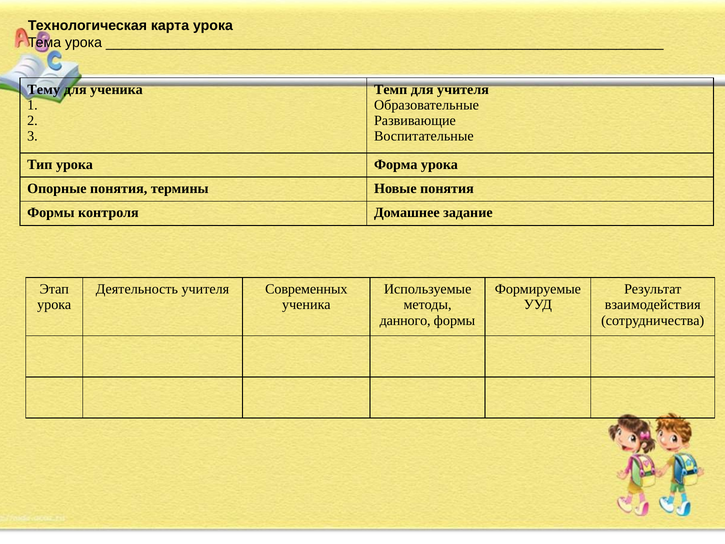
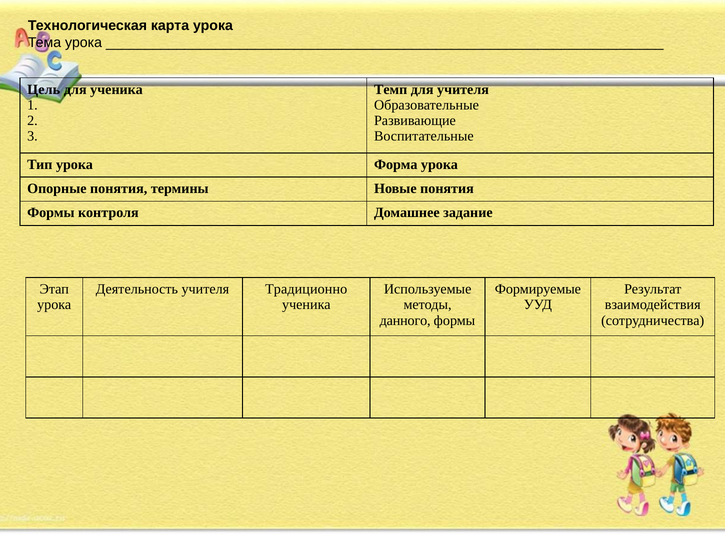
Тему: Тему -> Цель
Современных: Современных -> Традиционно
